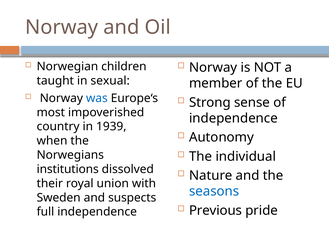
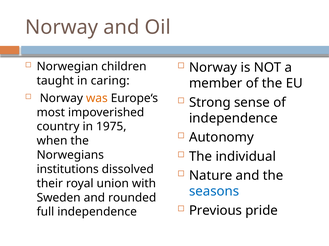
sexual: sexual -> caring
was colour: blue -> orange
1939: 1939 -> 1975
suspects: suspects -> rounded
